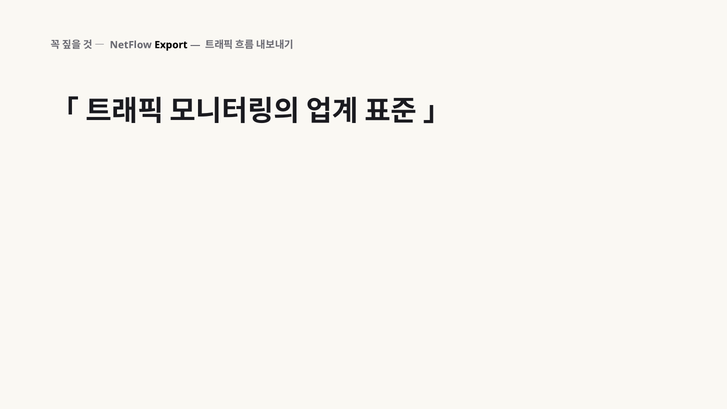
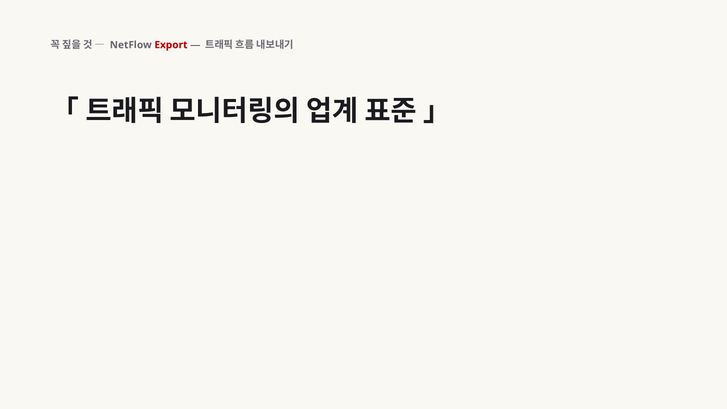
Export colour: black -> red
